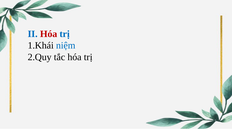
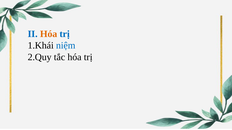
Hóa at (49, 34) colour: red -> orange
